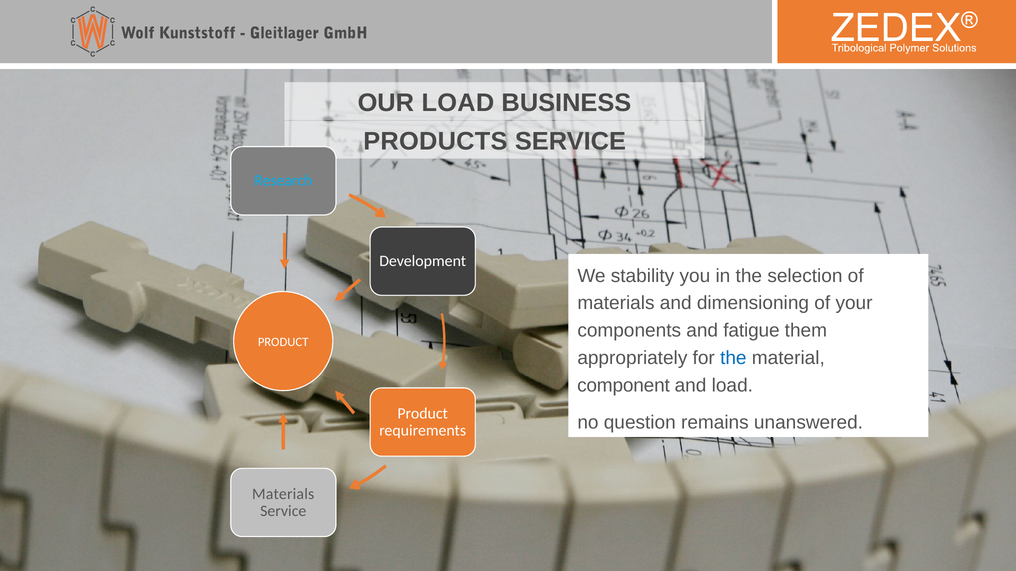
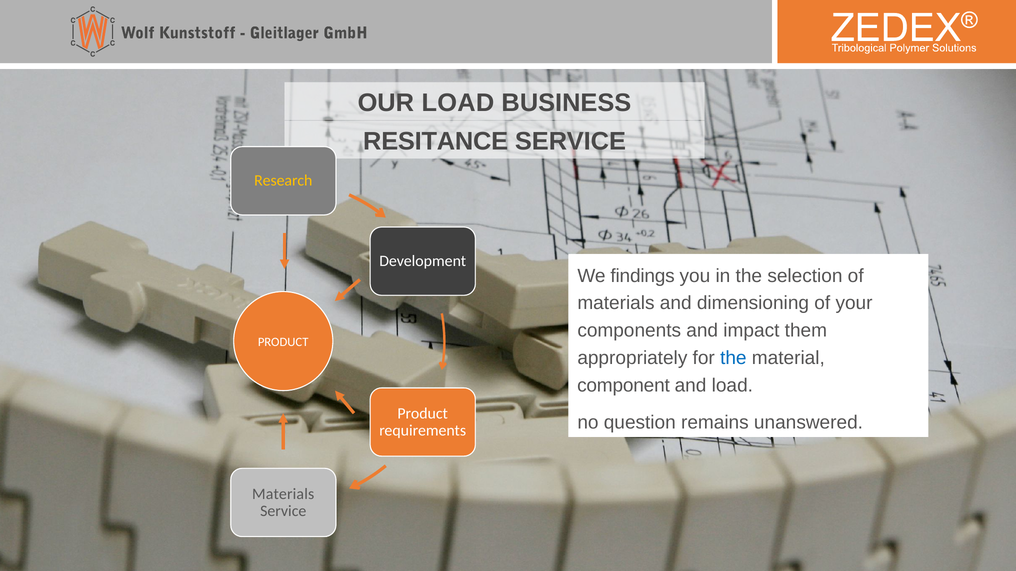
PRODUCTS: PRODUCTS -> RESITANCE
Research colour: light blue -> yellow
stability: stability -> findings
fatigue: fatigue -> impact
